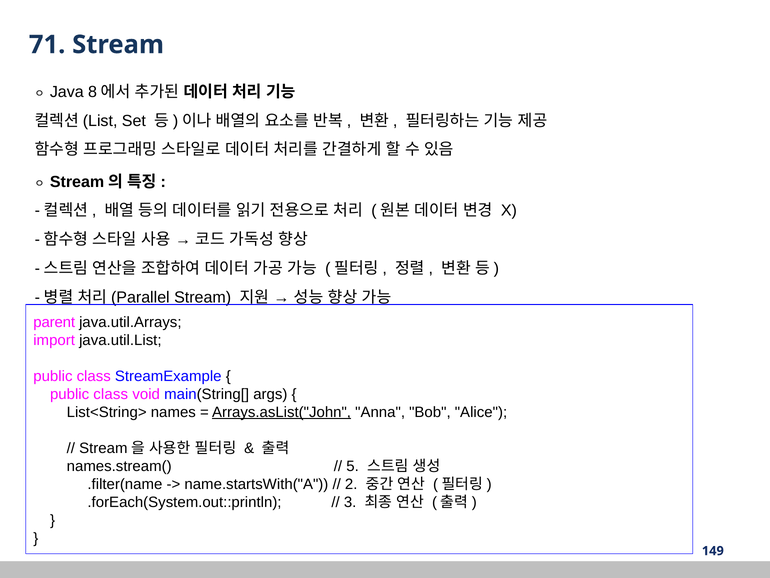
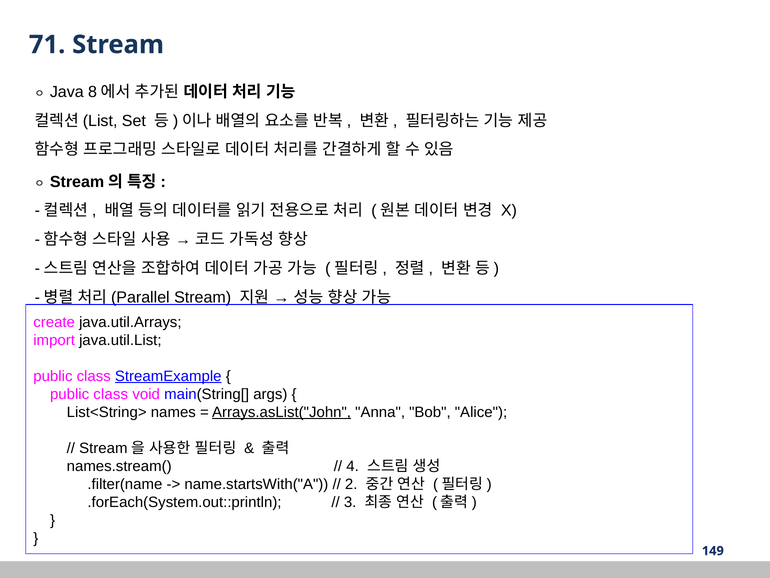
parent: parent -> create
StreamExample underline: none -> present
5: 5 -> 4
